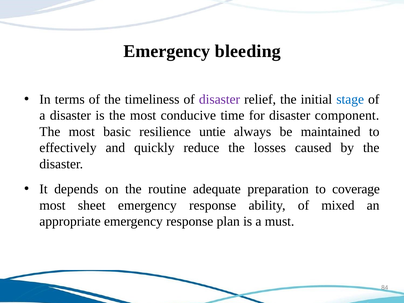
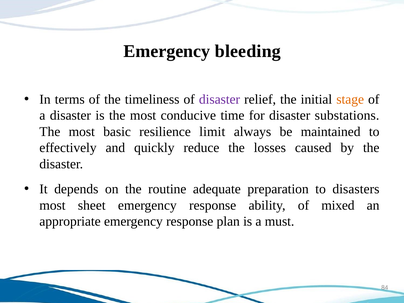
stage colour: blue -> orange
component: component -> substations
untie: untie -> limit
coverage: coverage -> disasters
